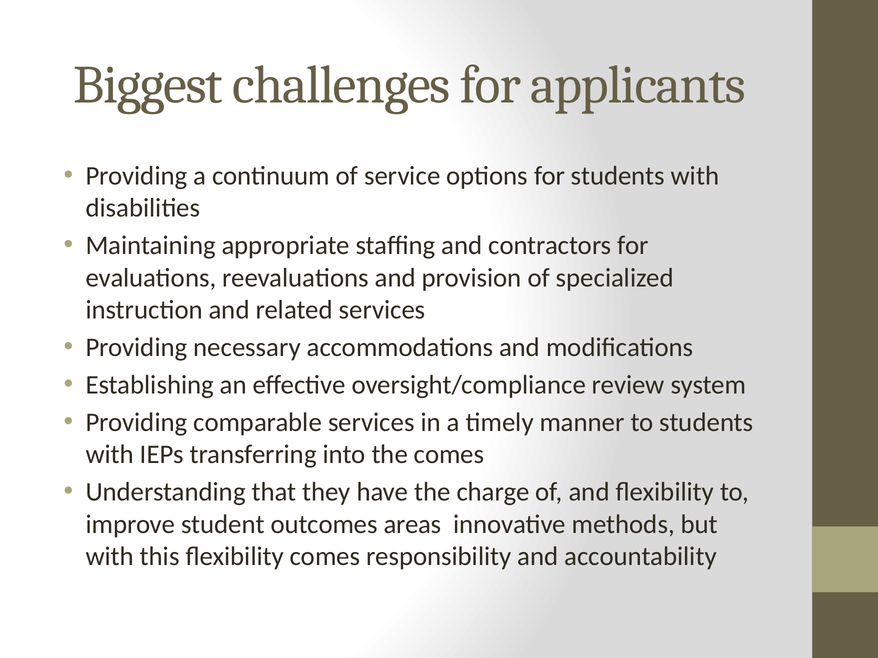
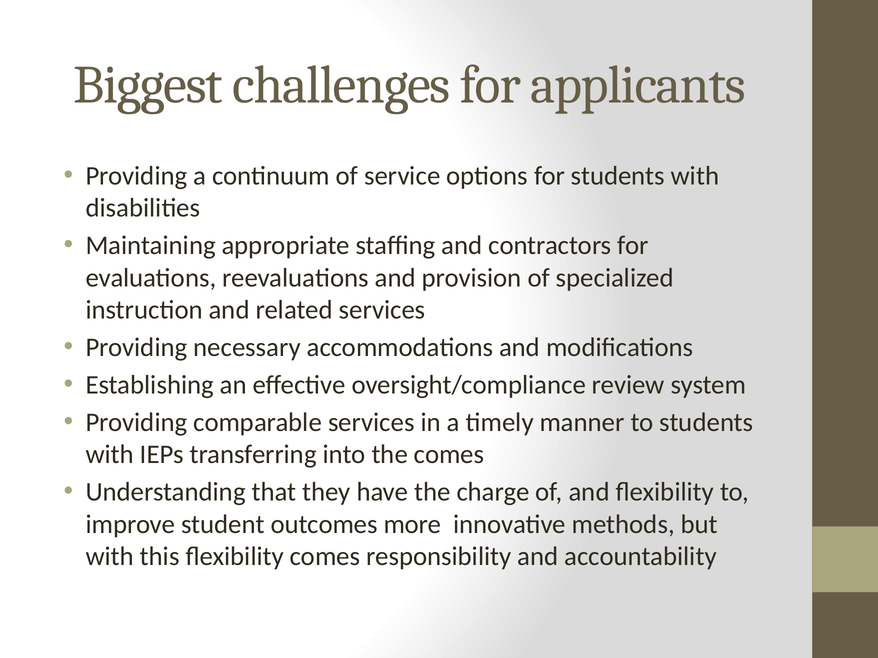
areas: areas -> more
